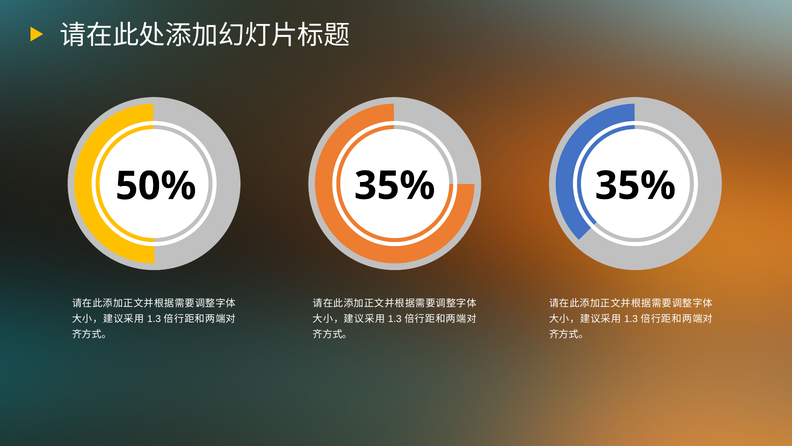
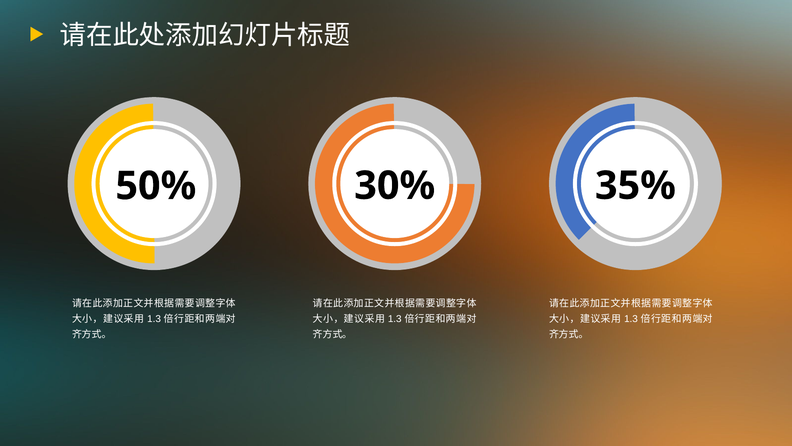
50% 35%: 35% -> 30%
